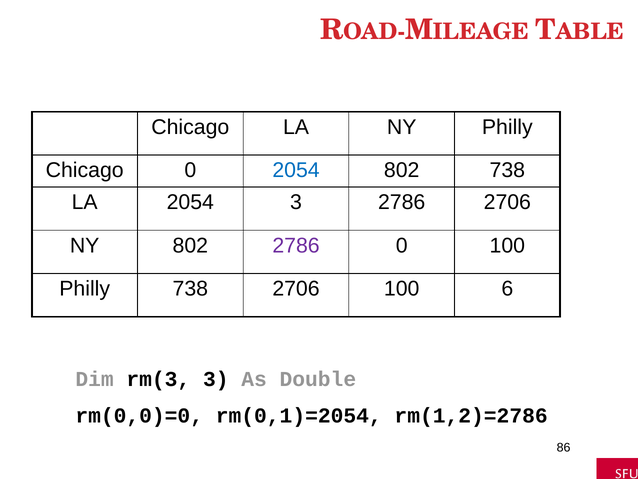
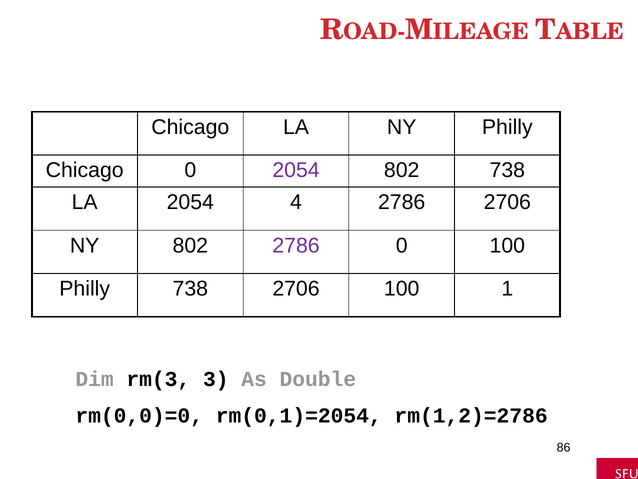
2054 at (296, 170) colour: blue -> purple
2054 3: 3 -> 4
6: 6 -> 1
